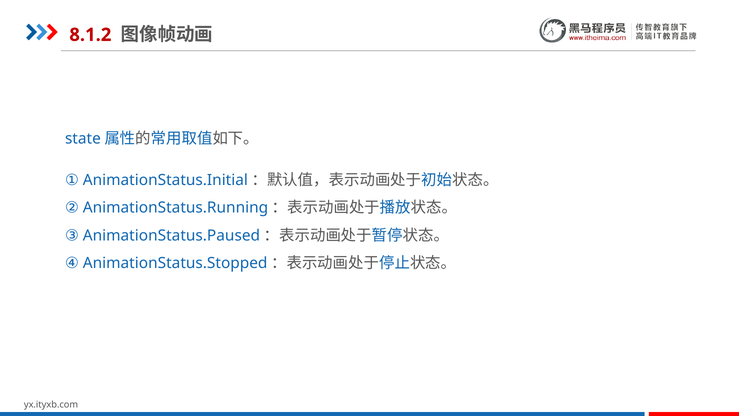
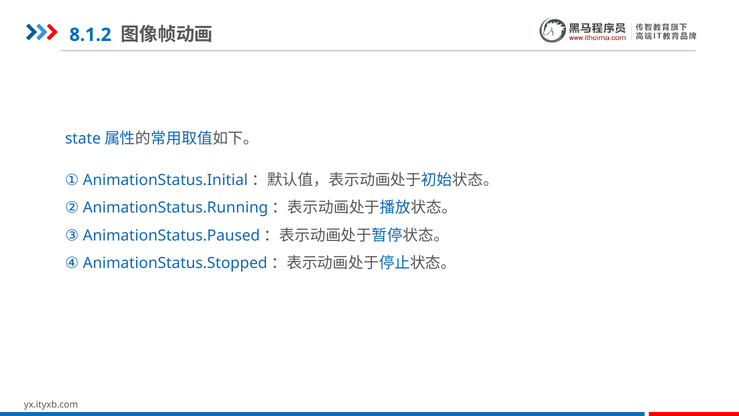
8.1.2 colour: red -> blue
